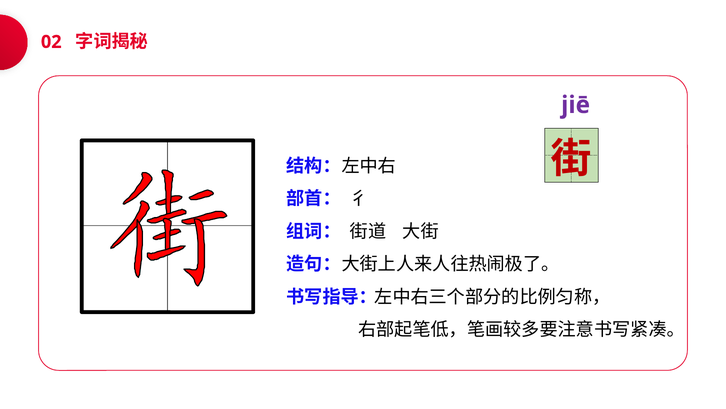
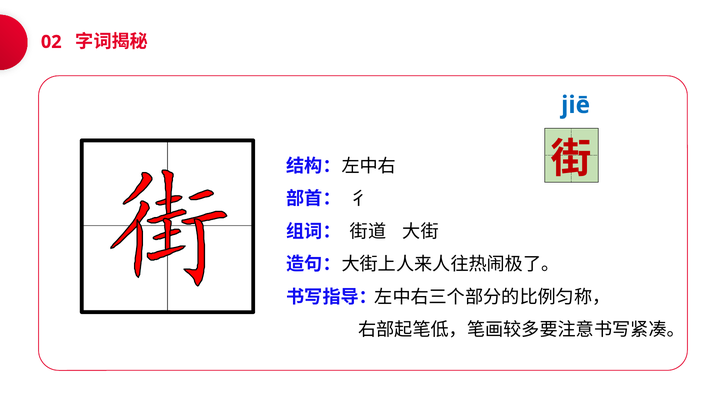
jiē colour: purple -> blue
